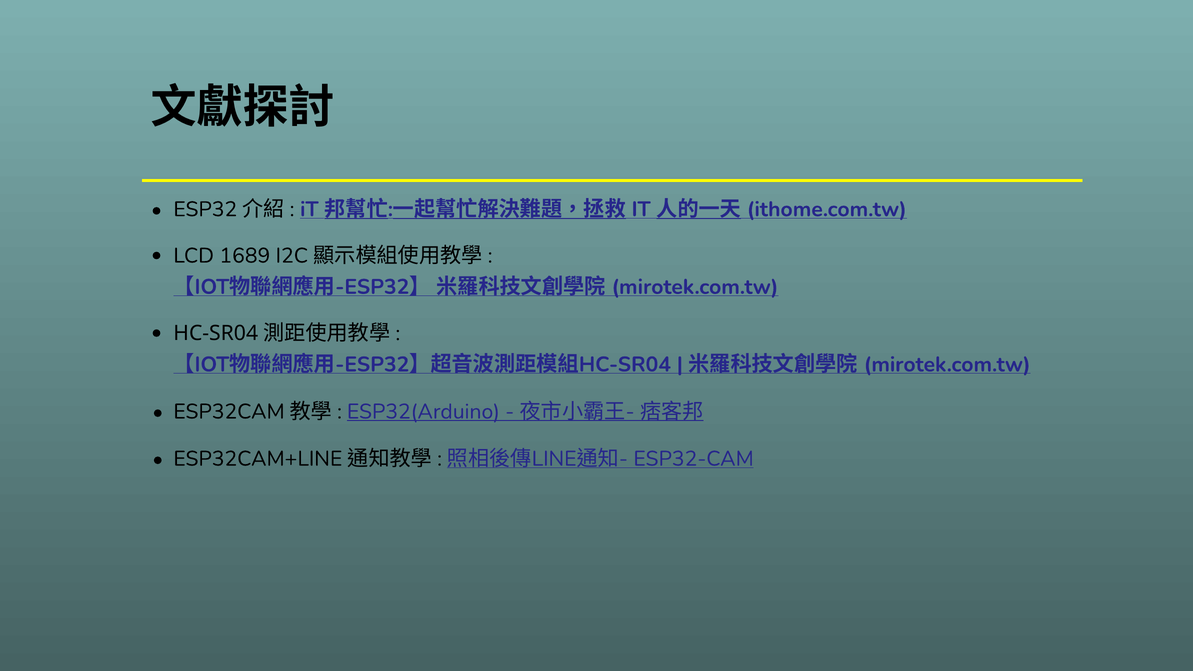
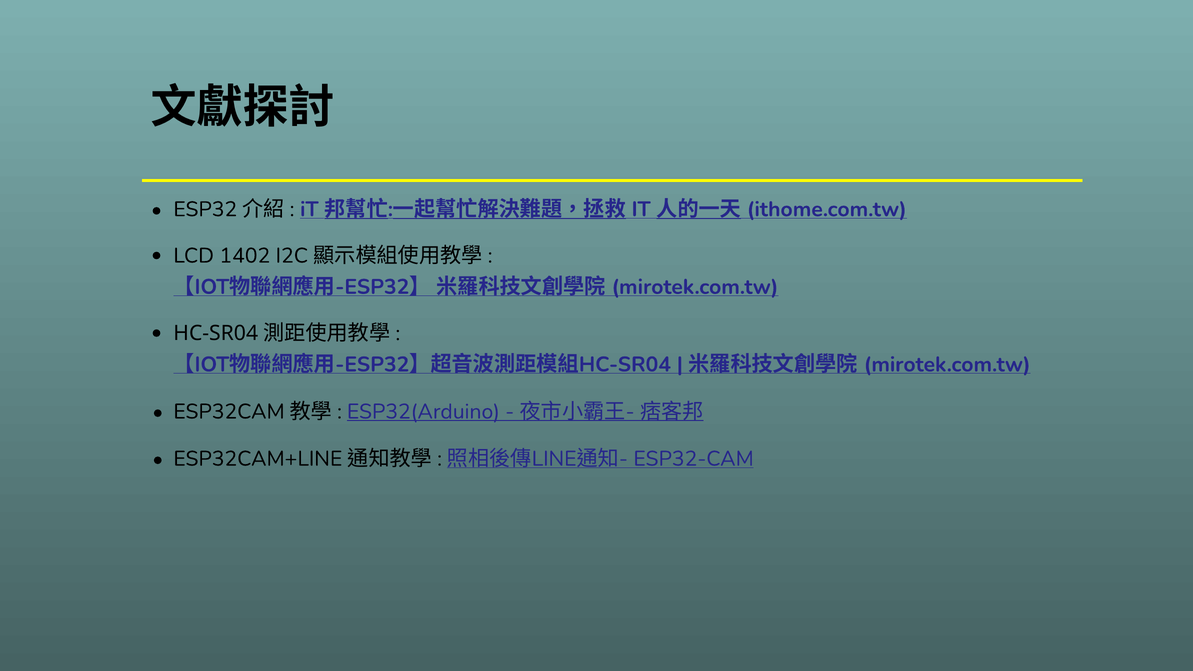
1689: 1689 -> 1402
